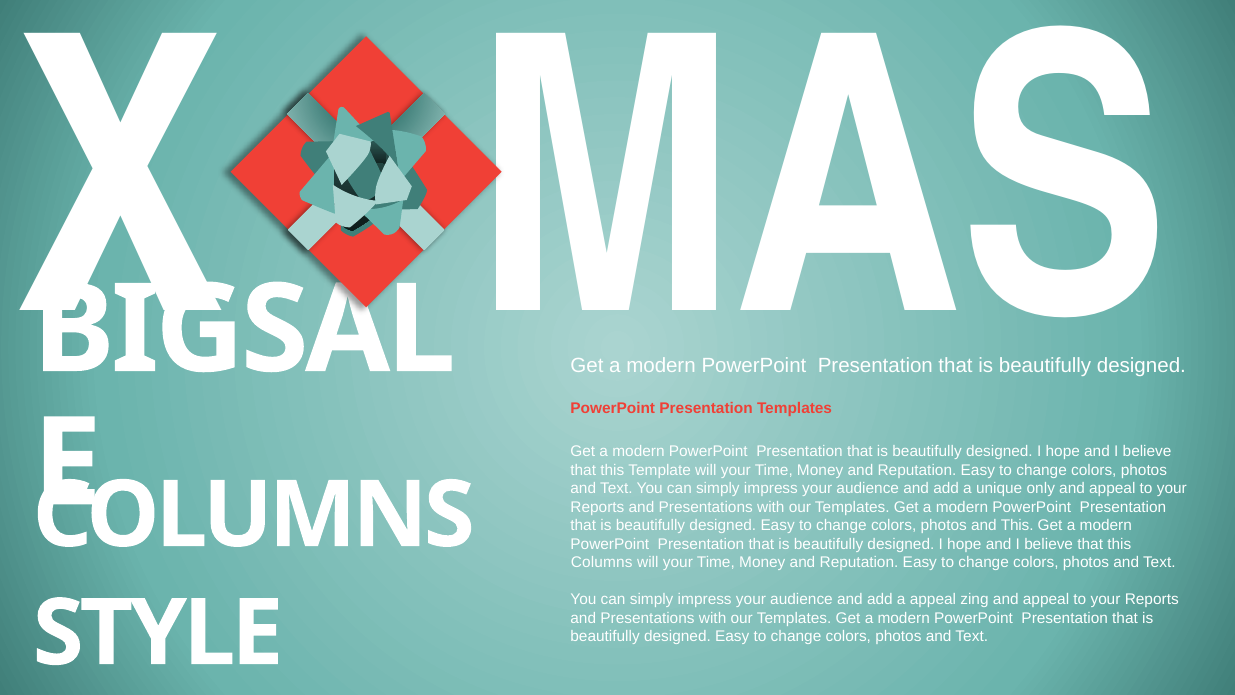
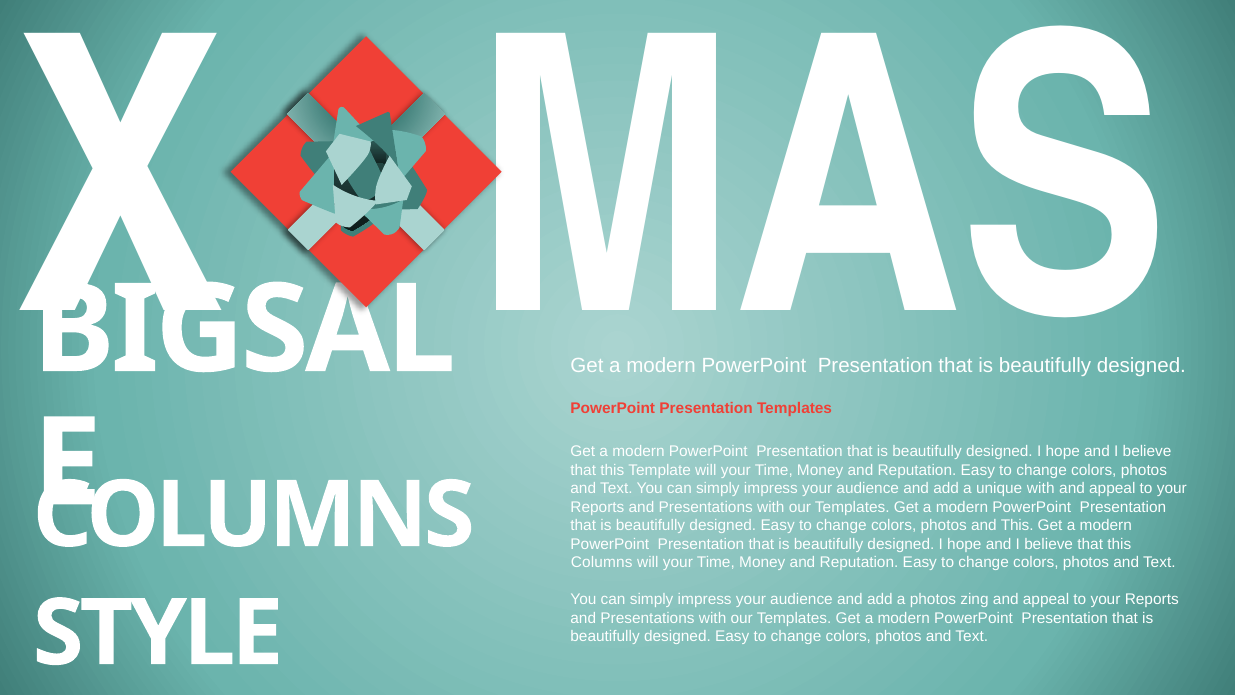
unique only: only -> with
a appeal: appeal -> photos
